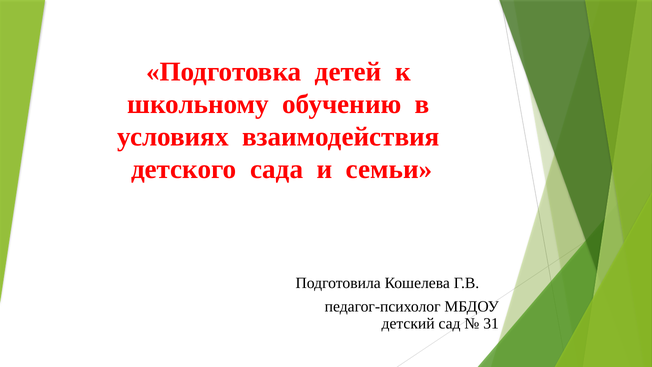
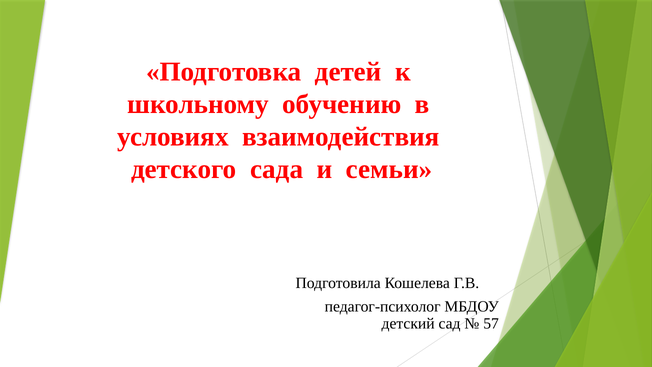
31: 31 -> 57
